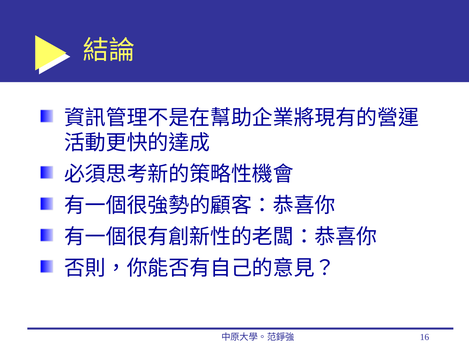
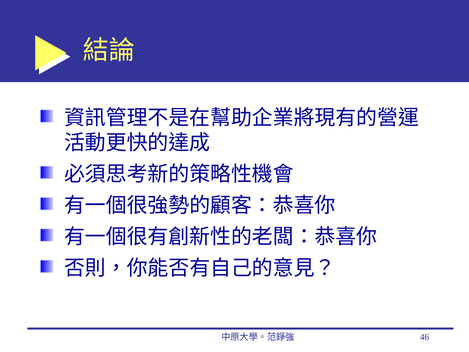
16: 16 -> 46
